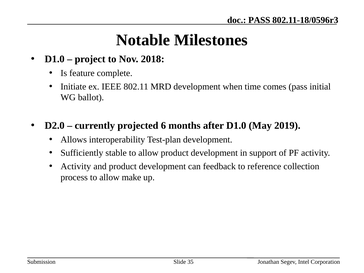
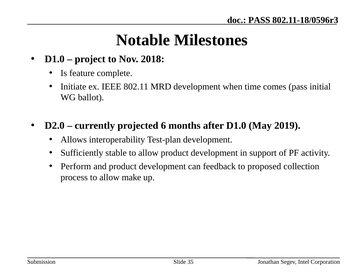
Activity at (76, 166): Activity -> Perform
reference: reference -> proposed
